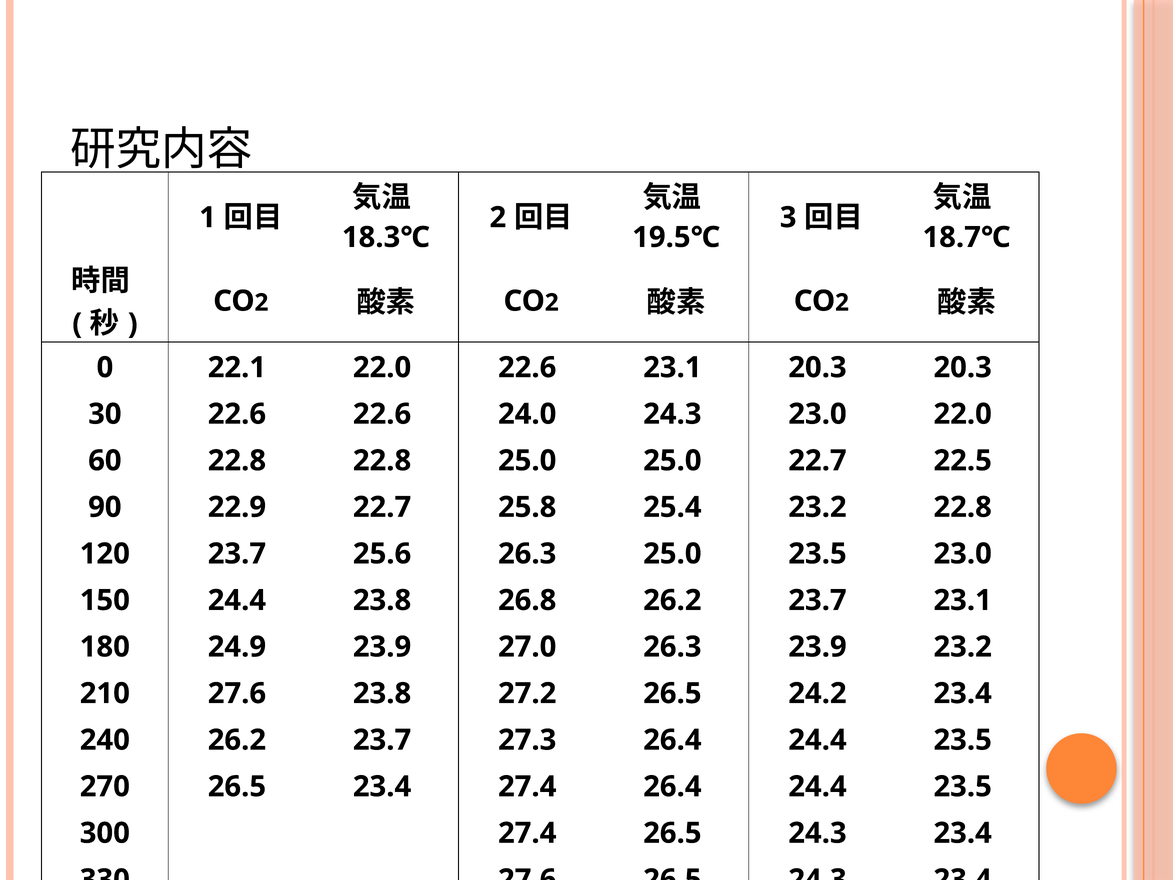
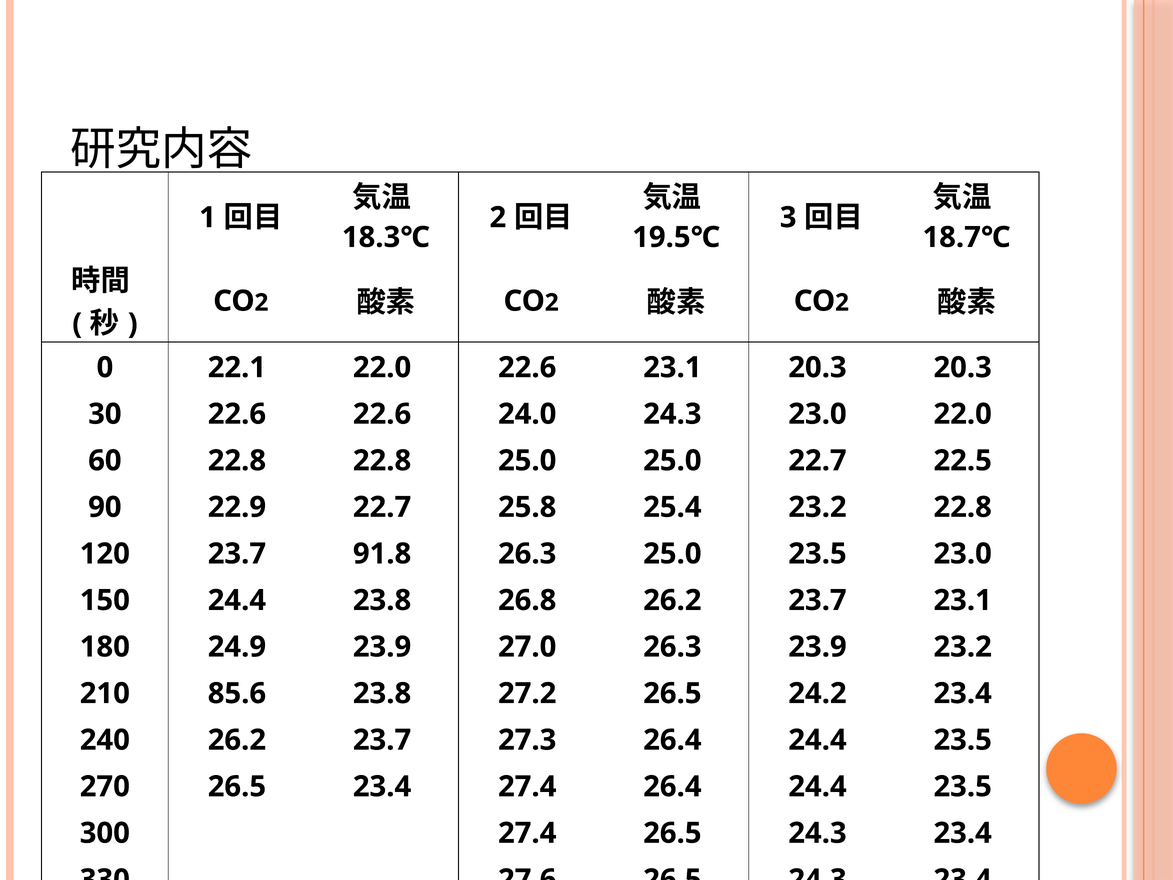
25.6: 25.6 -> 91.8
210 27.6: 27.6 -> 85.6
